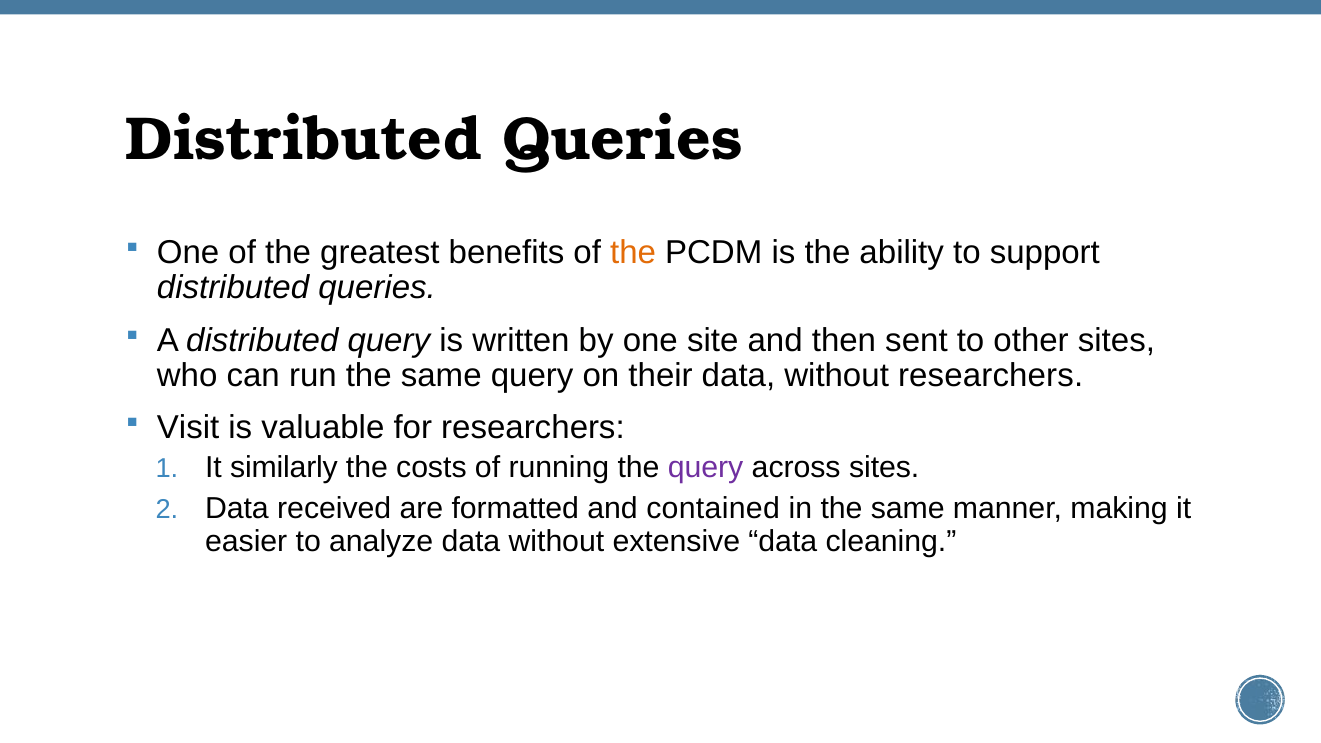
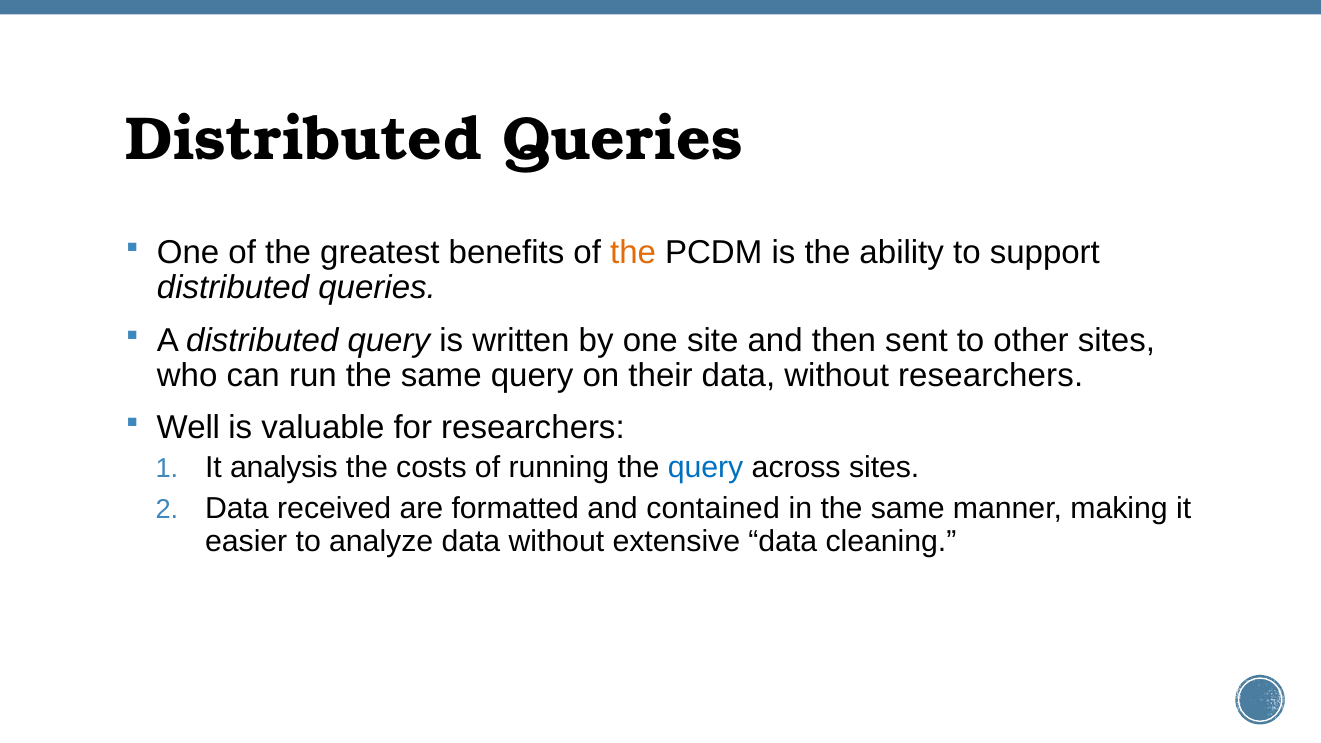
Visit: Visit -> Well
similarly: similarly -> analysis
query at (706, 468) colour: purple -> blue
